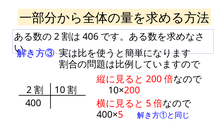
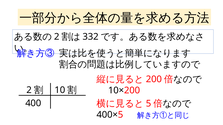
406: 406 -> 332
